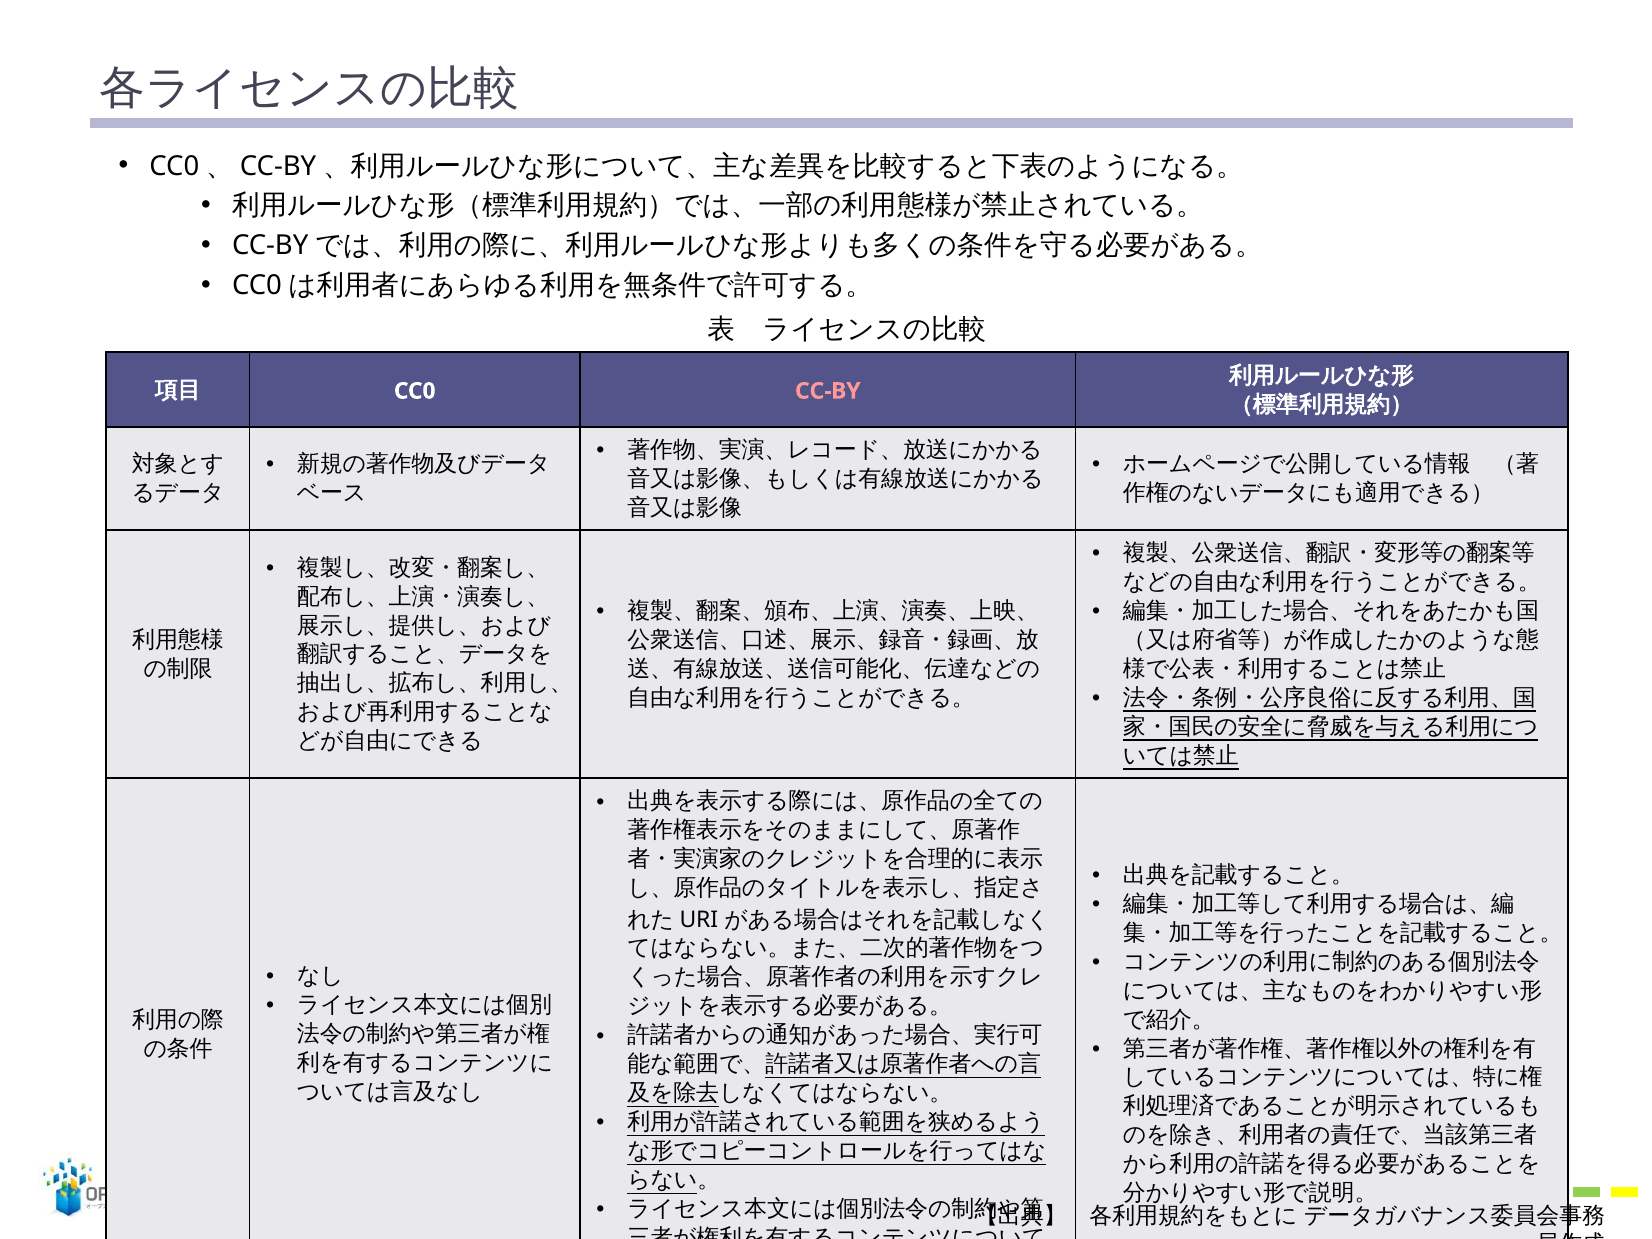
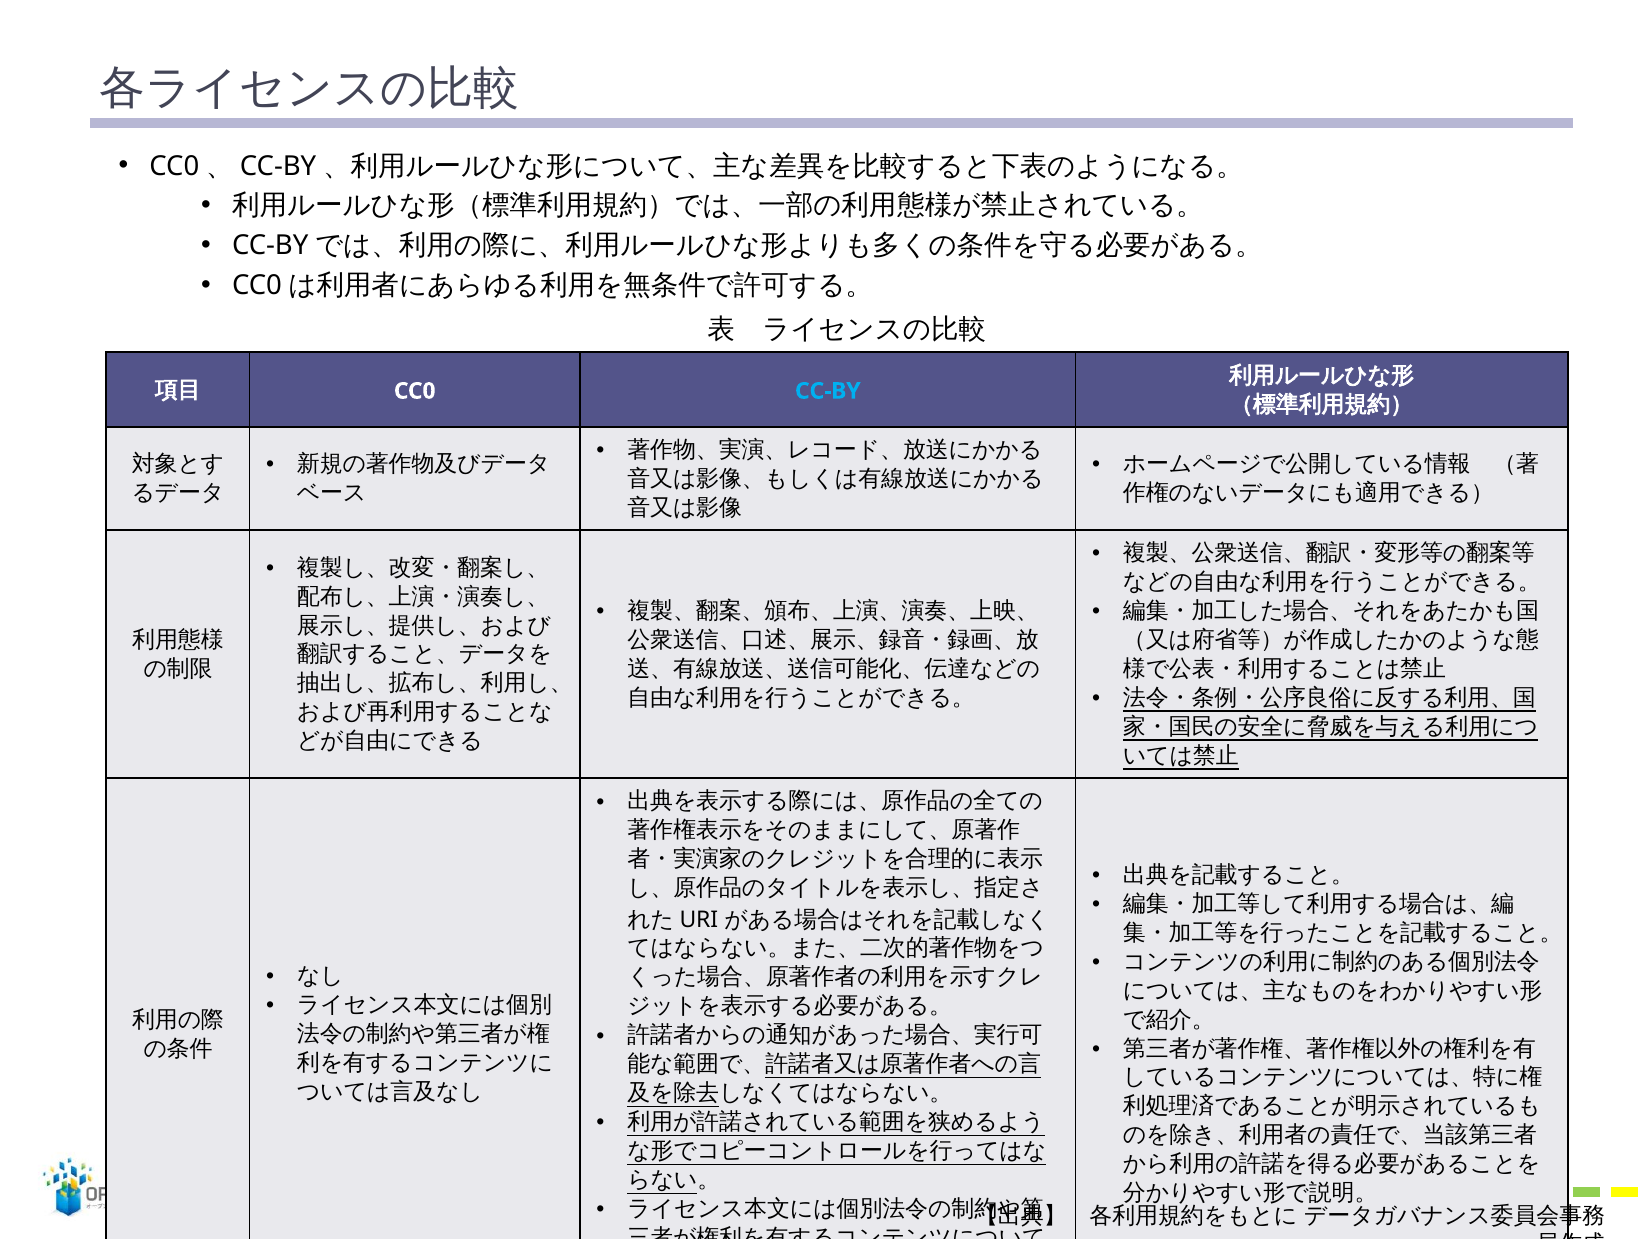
CC-BY colour: pink -> light blue
